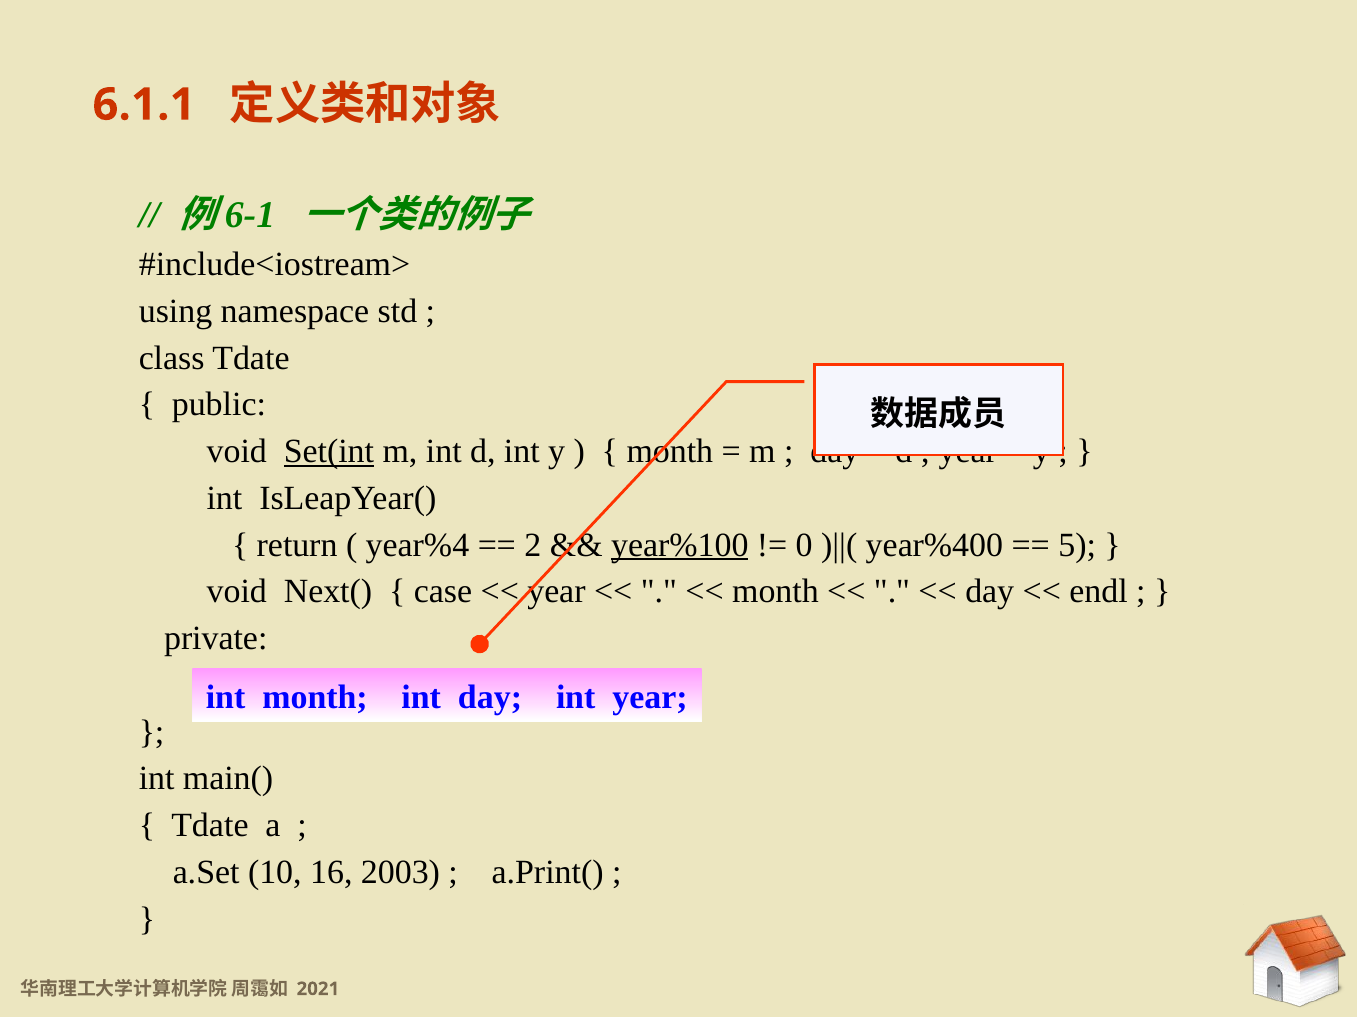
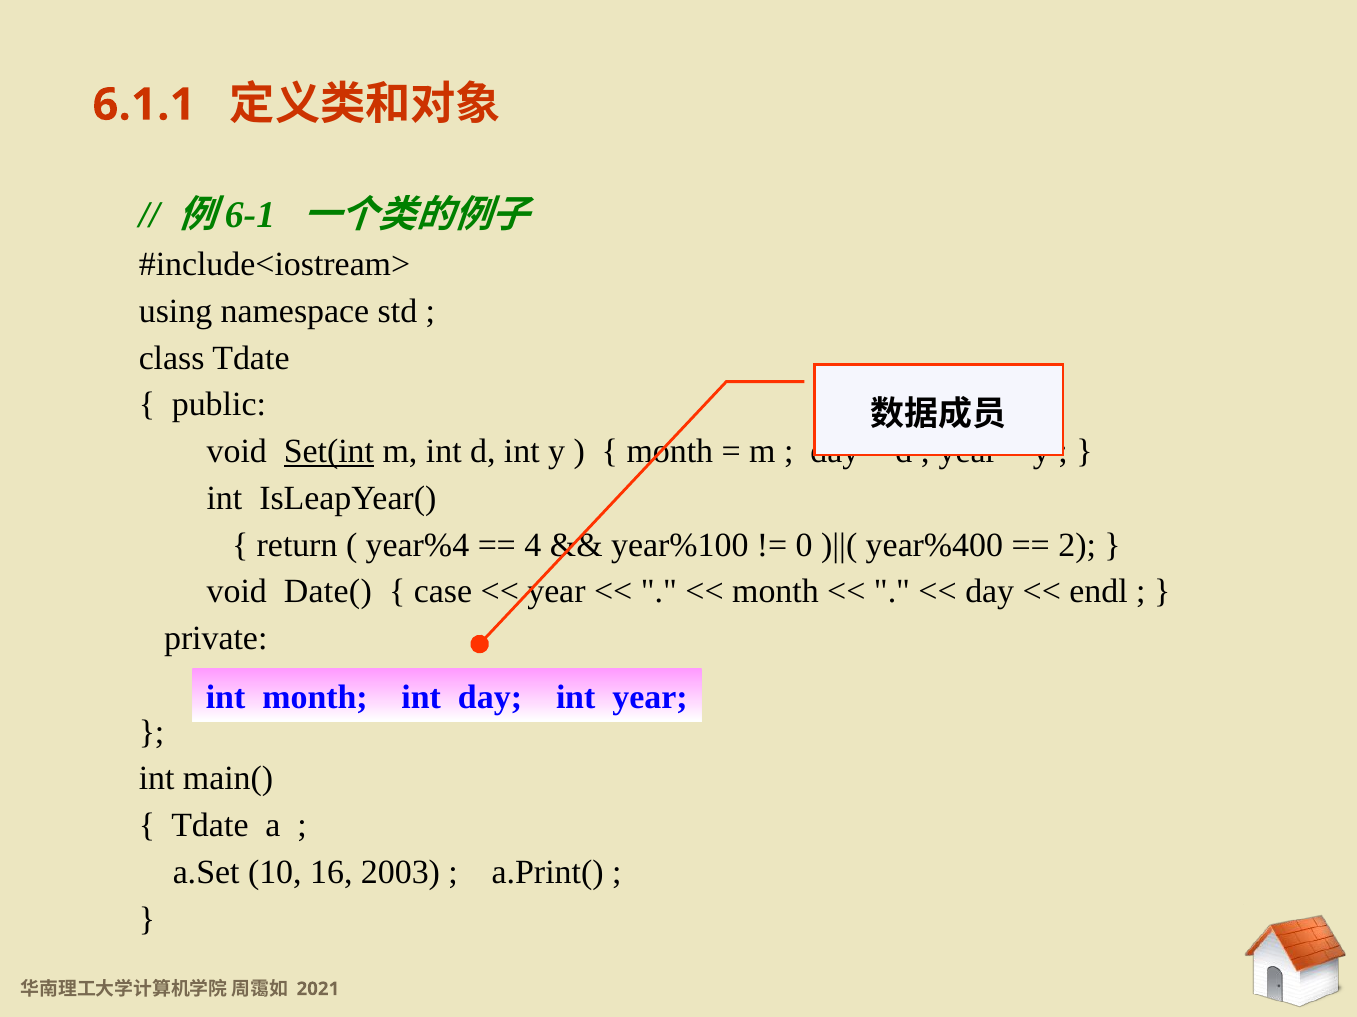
2: 2 -> 4
year%100 underline: present -> none
5: 5 -> 2
Next(: Next( -> Date(
